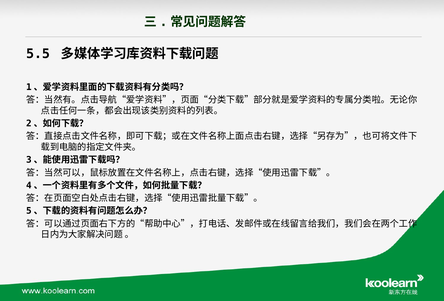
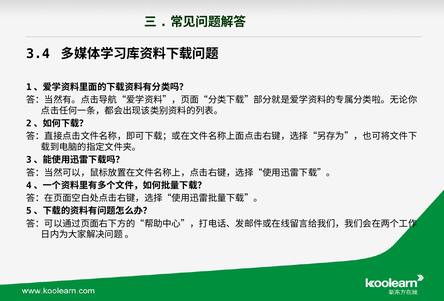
5.5: 5.5 -> 3.4
